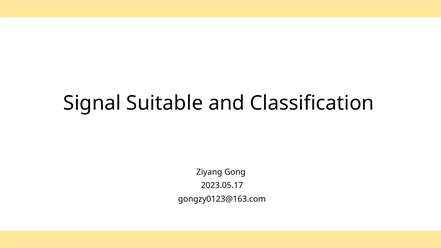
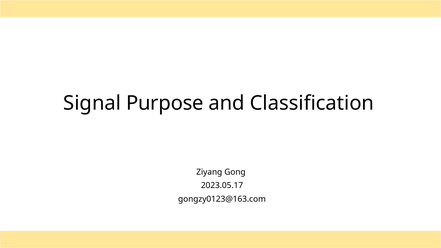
Suitable: Suitable -> Purpose
